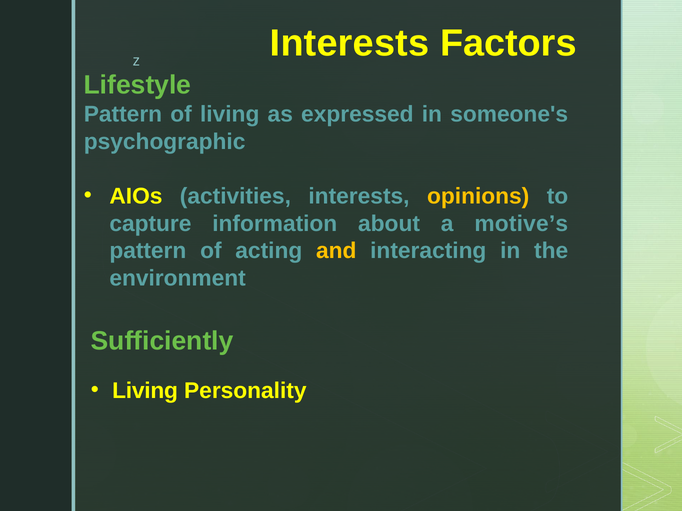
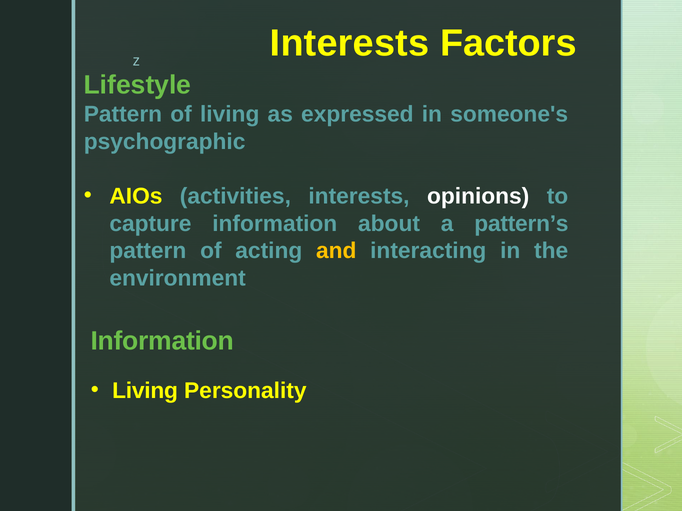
opinions colour: yellow -> white
motive’s: motive’s -> pattern’s
Sufficiently at (162, 341): Sufficiently -> Information
